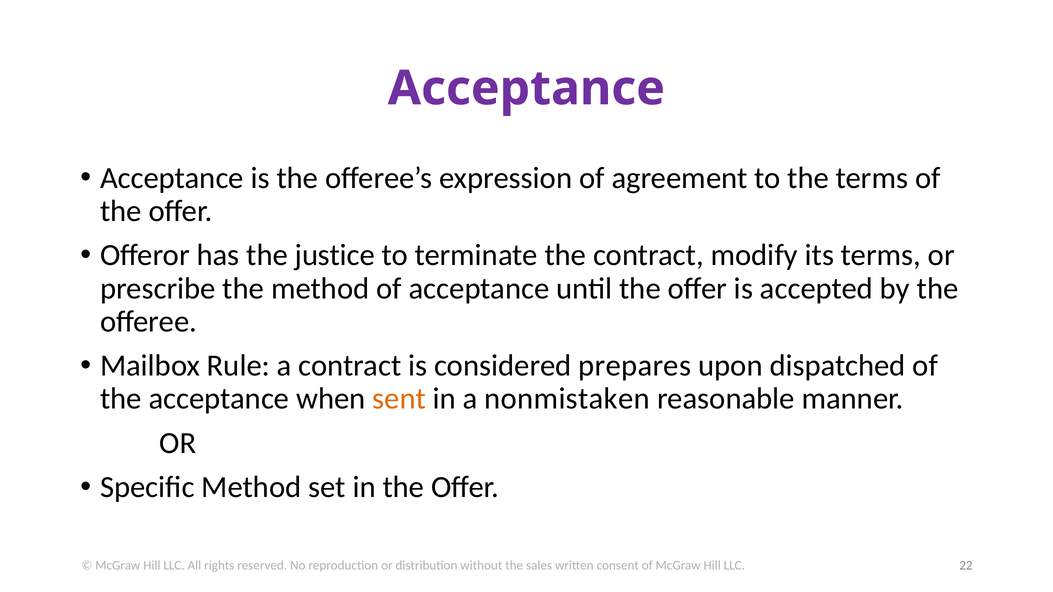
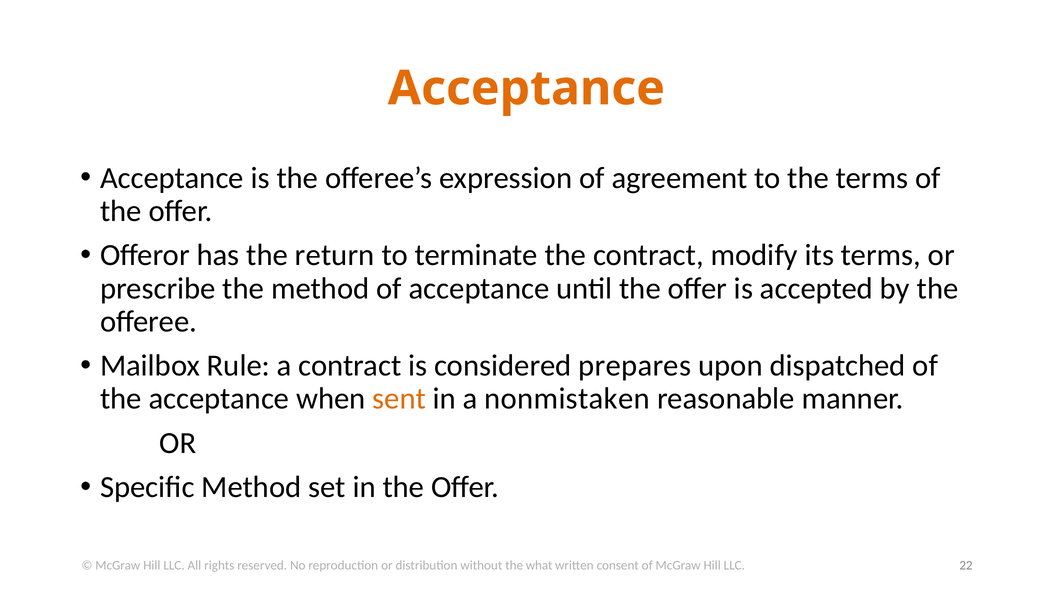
Acceptance at (526, 88) colour: purple -> orange
justice: justice -> return
sales: sales -> what
